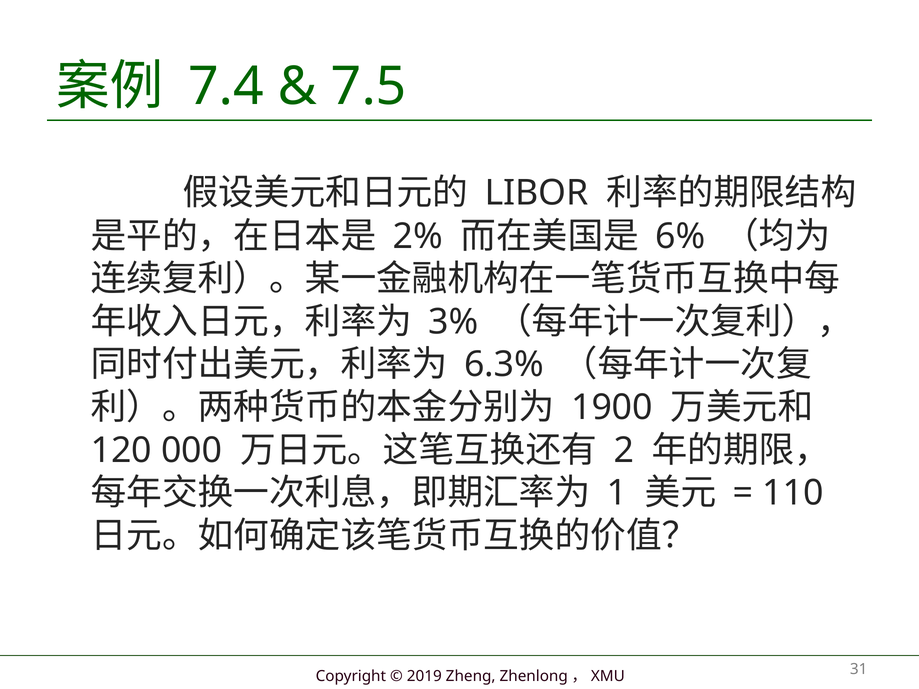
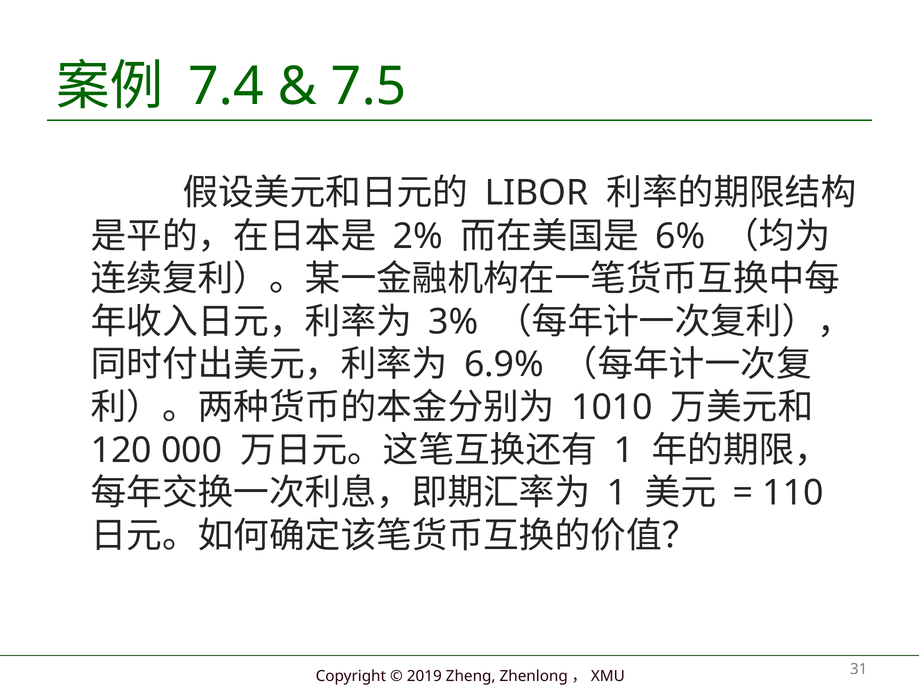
6.3%: 6.3% -> 6.9%
1900: 1900 -> 1010
2 at (624, 450): 2 -> 1
